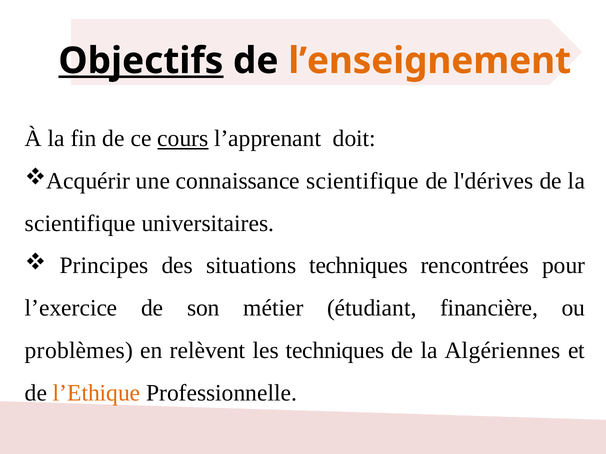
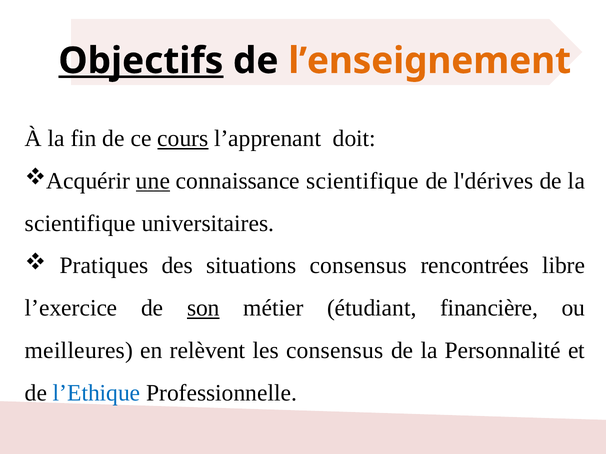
une underline: none -> present
Principes: Principes -> Pratiques
situations techniques: techniques -> consensus
pour: pour -> libre
son underline: none -> present
problèmes: problèmes -> meilleures
les techniques: techniques -> consensus
Algériennes: Algériennes -> Personnalité
l’Ethique colour: orange -> blue
